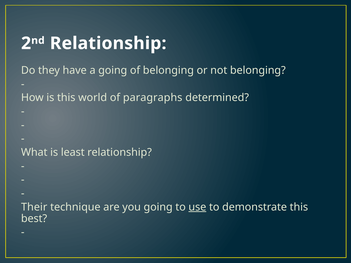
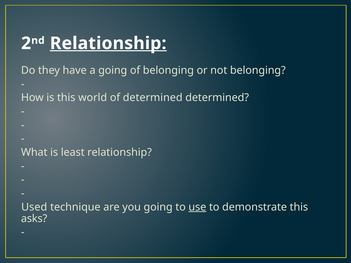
Relationship at (108, 43) underline: none -> present
of paragraphs: paragraphs -> determined
Their: Their -> Used
best: best -> asks
